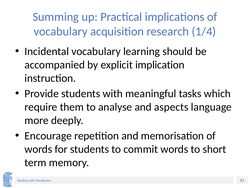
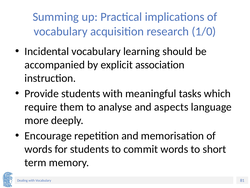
1/4: 1/4 -> 1/0
implication: implication -> association
